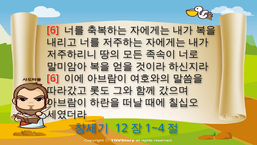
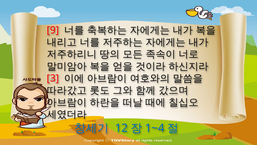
6 at (53, 30): 6 -> 9
6 at (53, 78): 6 -> 3
